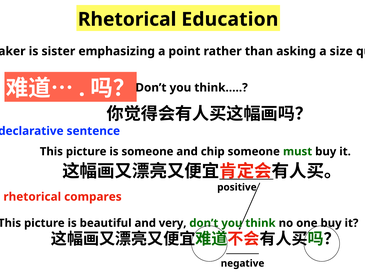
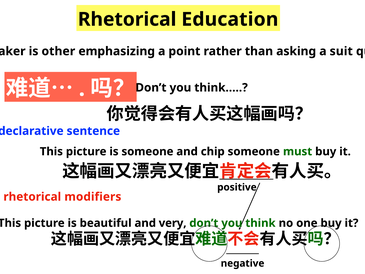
sister: sister -> other
size: size -> suit
compares: compares -> modifiers
